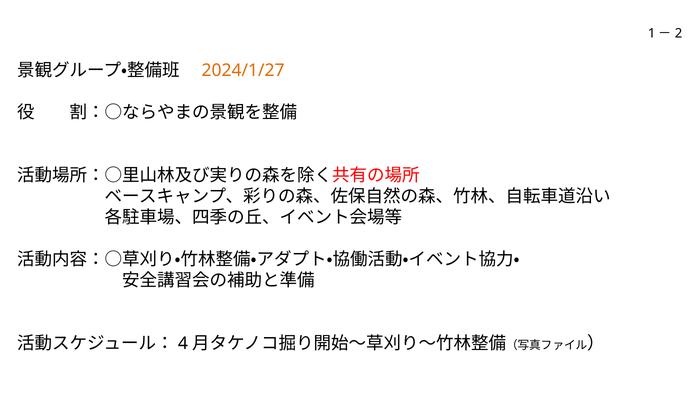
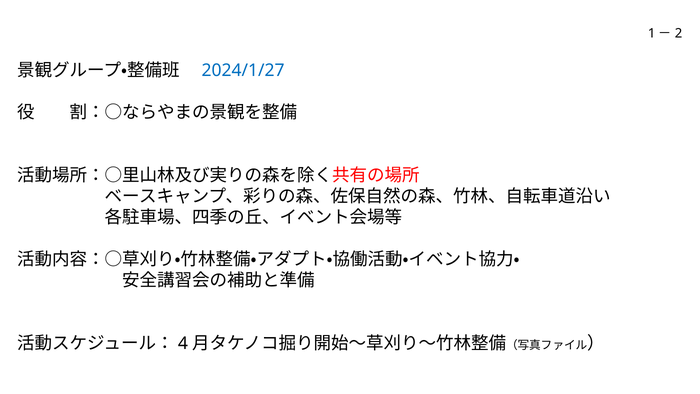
2024/1/27 colour: orange -> blue
